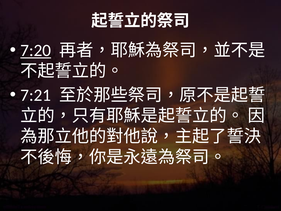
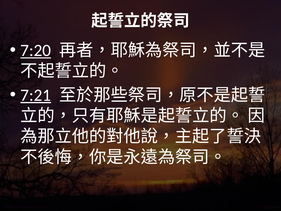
7:21 underline: none -> present
